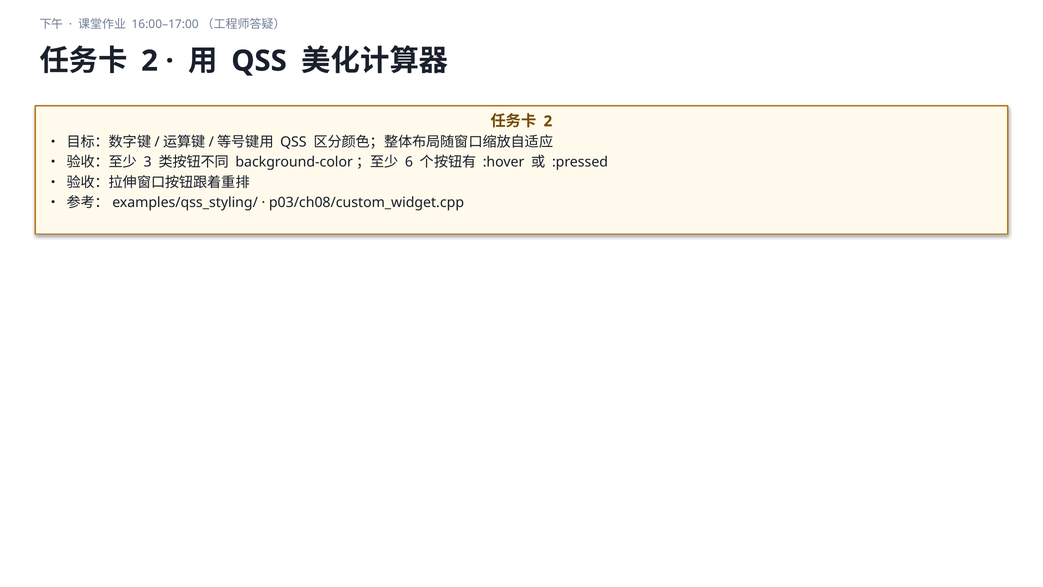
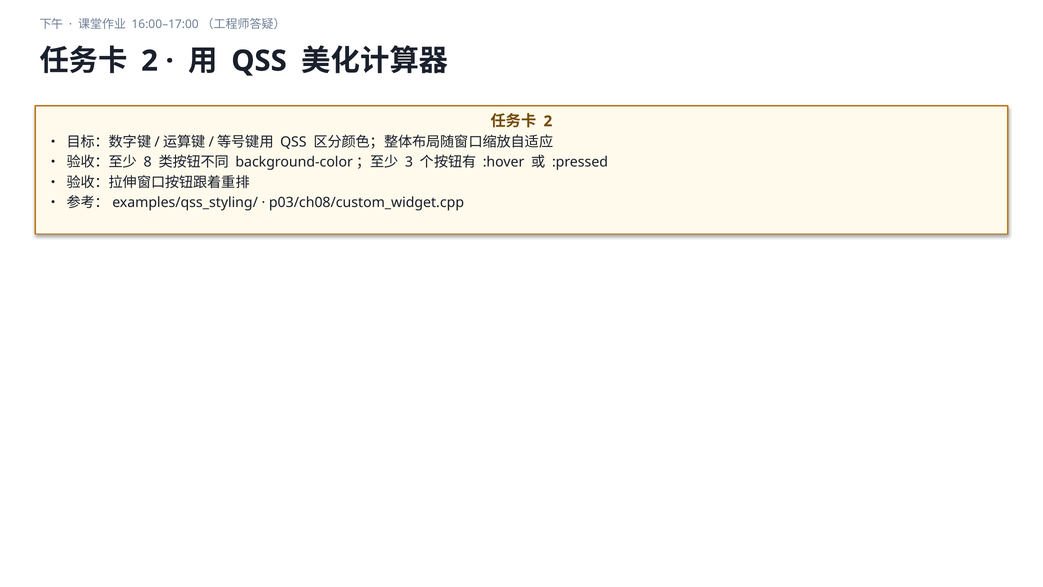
3: 3 -> 8
6: 6 -> 3
